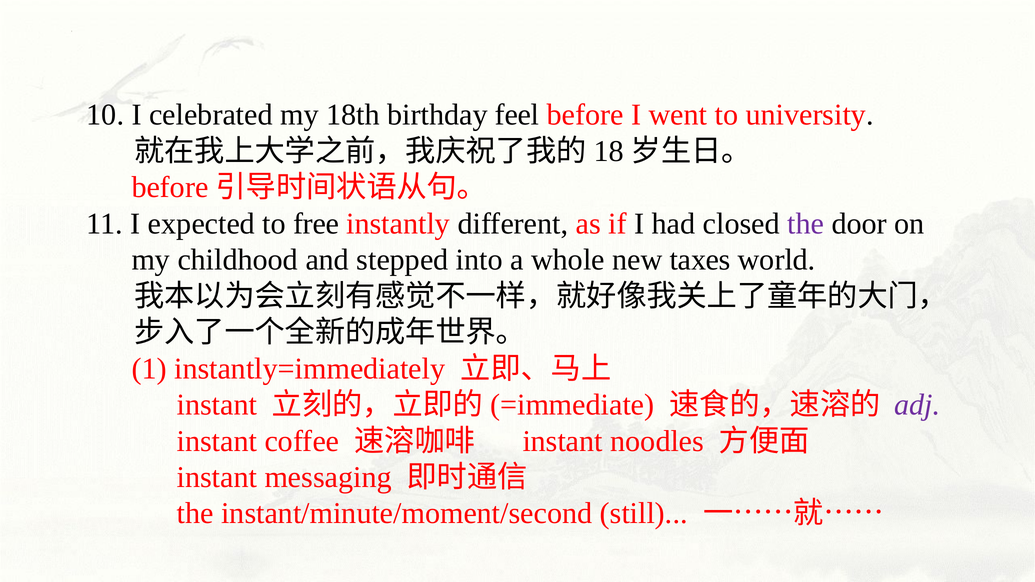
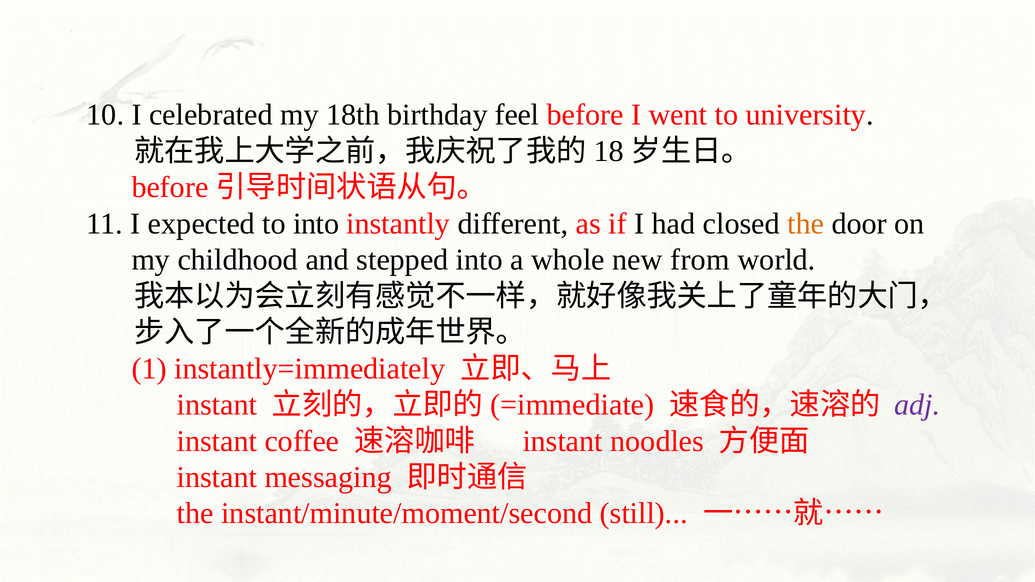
to free: free -> into
the at (806, 224) colour: purple -> orange
taxes: taxes -> from
